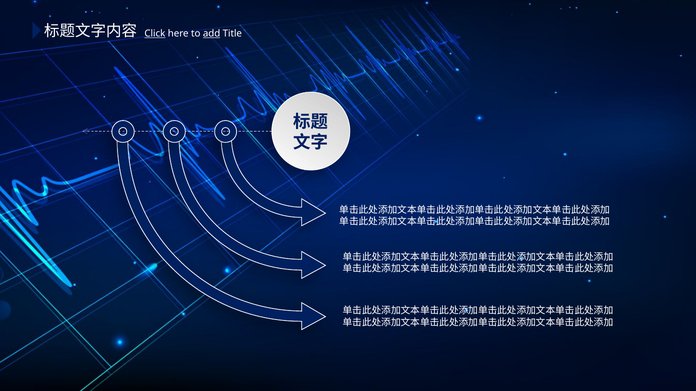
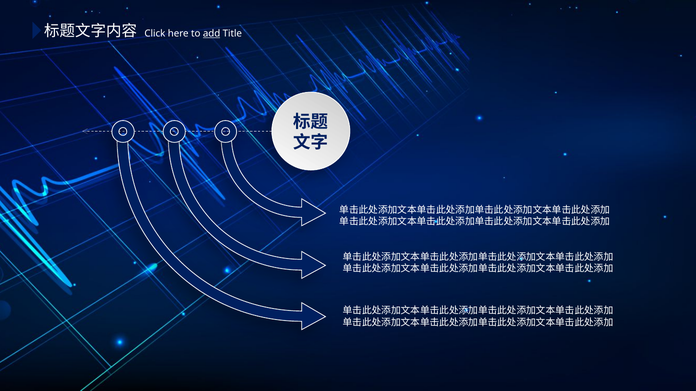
Click underline: present -> none
